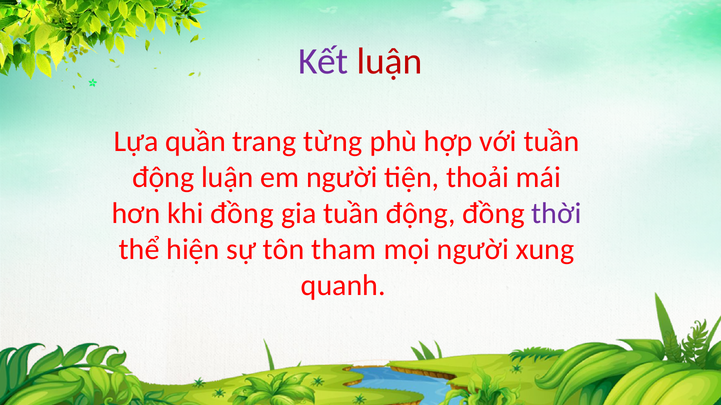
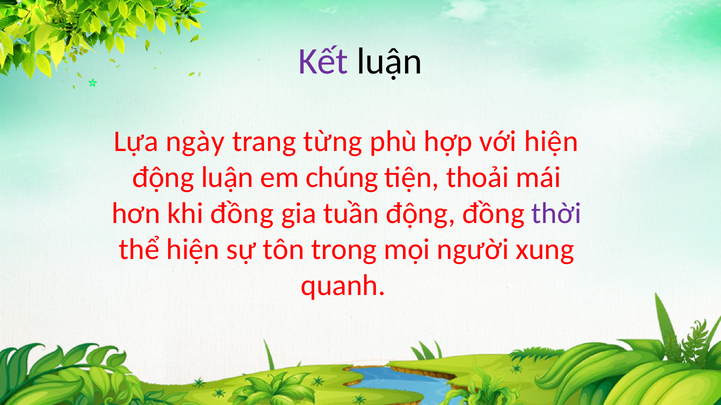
luận at (390, 61) colour: red -> black
quần: quần -> ngày
với tuần: tuần -> hiện
em người: người -> chúng
tham: tham -> trong
